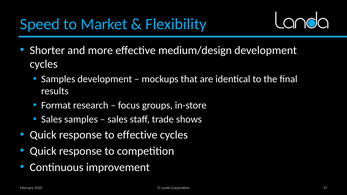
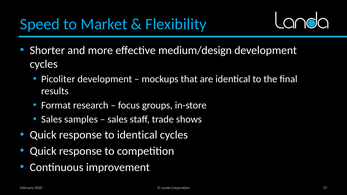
Samples at (58, 79): Samples -> Picoliter
to effective: effective -> identical
